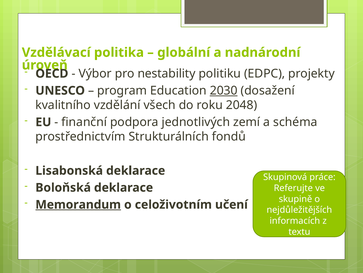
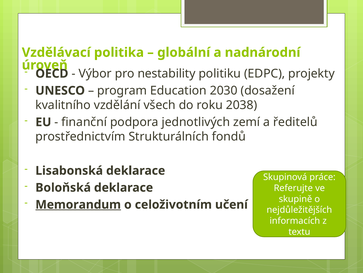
2030 underline: present -> none
2048: 2048 -> 2038
schéma: schéma -> ředitelů
